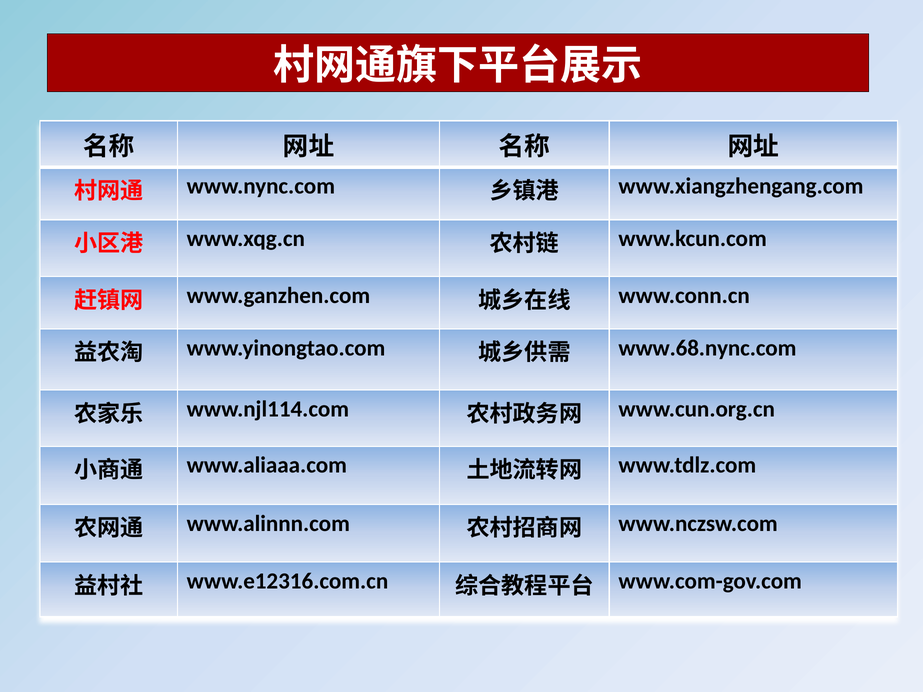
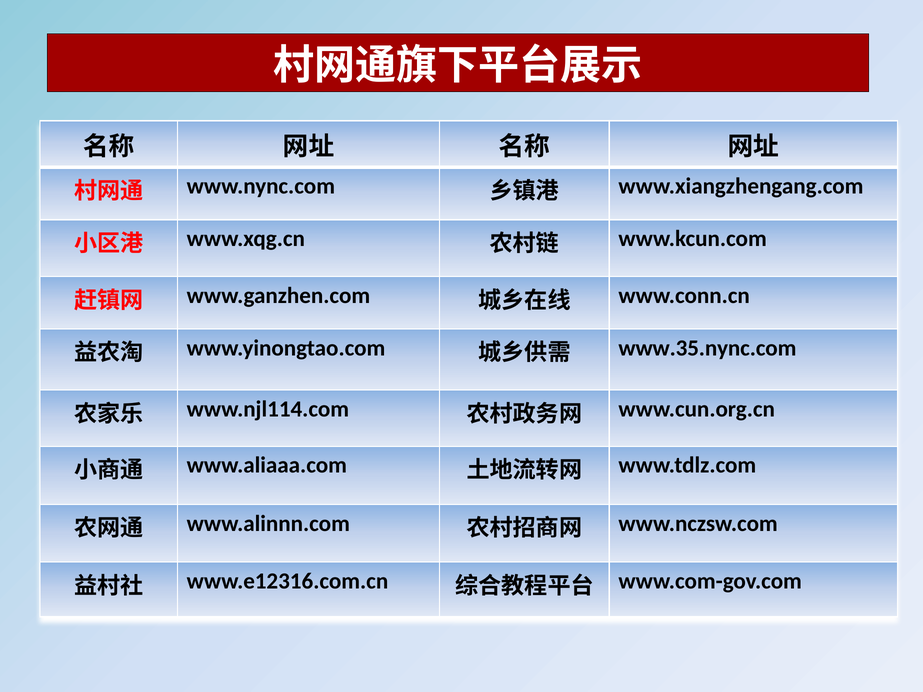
www.68.nync.com: www.68.nync.com -> www.35.nync.com
